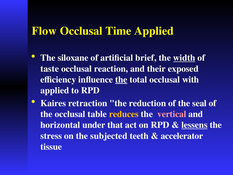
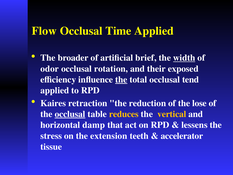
siloxane: siloxane -> broader
taste: taste -> odor
reaction: reaction -> rotation
with: with -> tend
seal: seal -> lose
occlusal at (70, 114) underline: none -> present
vertical colour: pink -> yellow
under: under -> damp
lessens underline: present -> none
subjected: subjected -> extension
